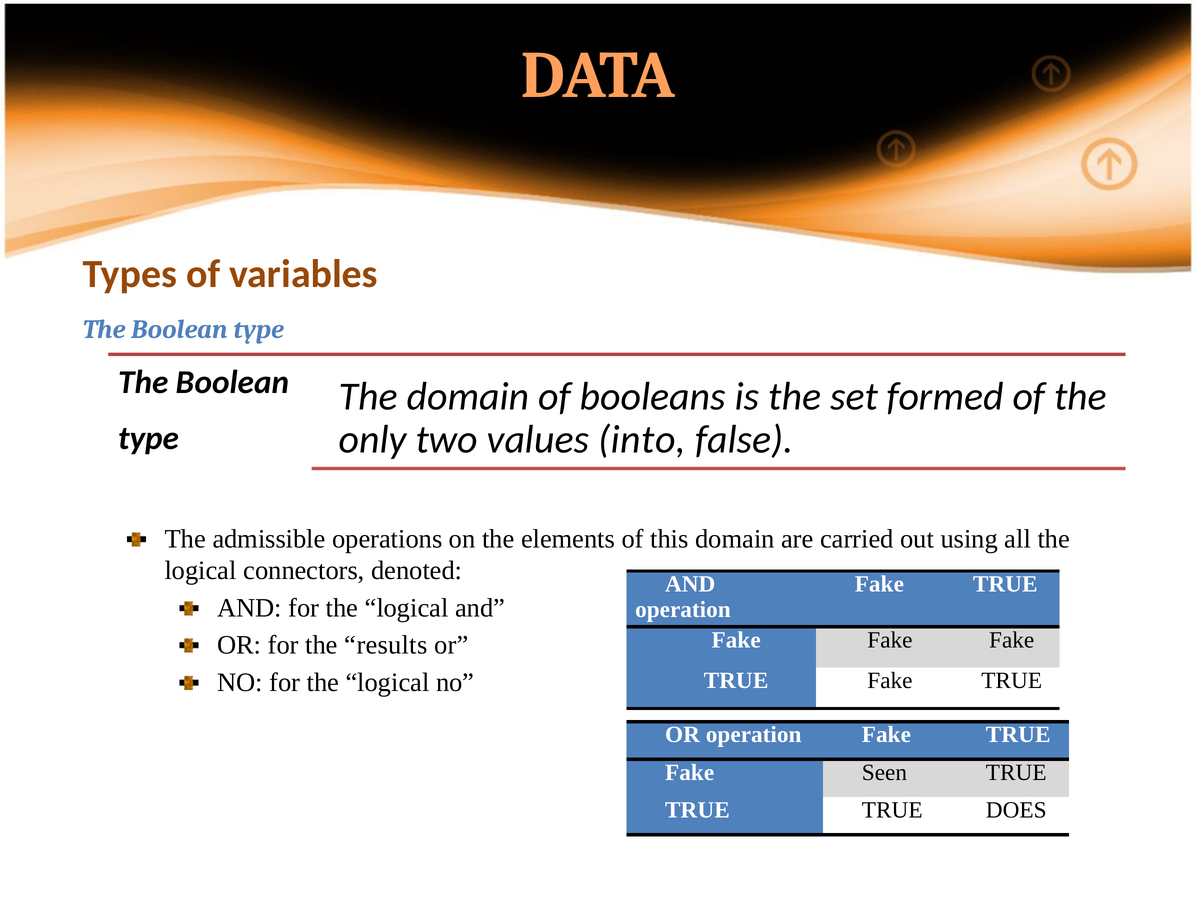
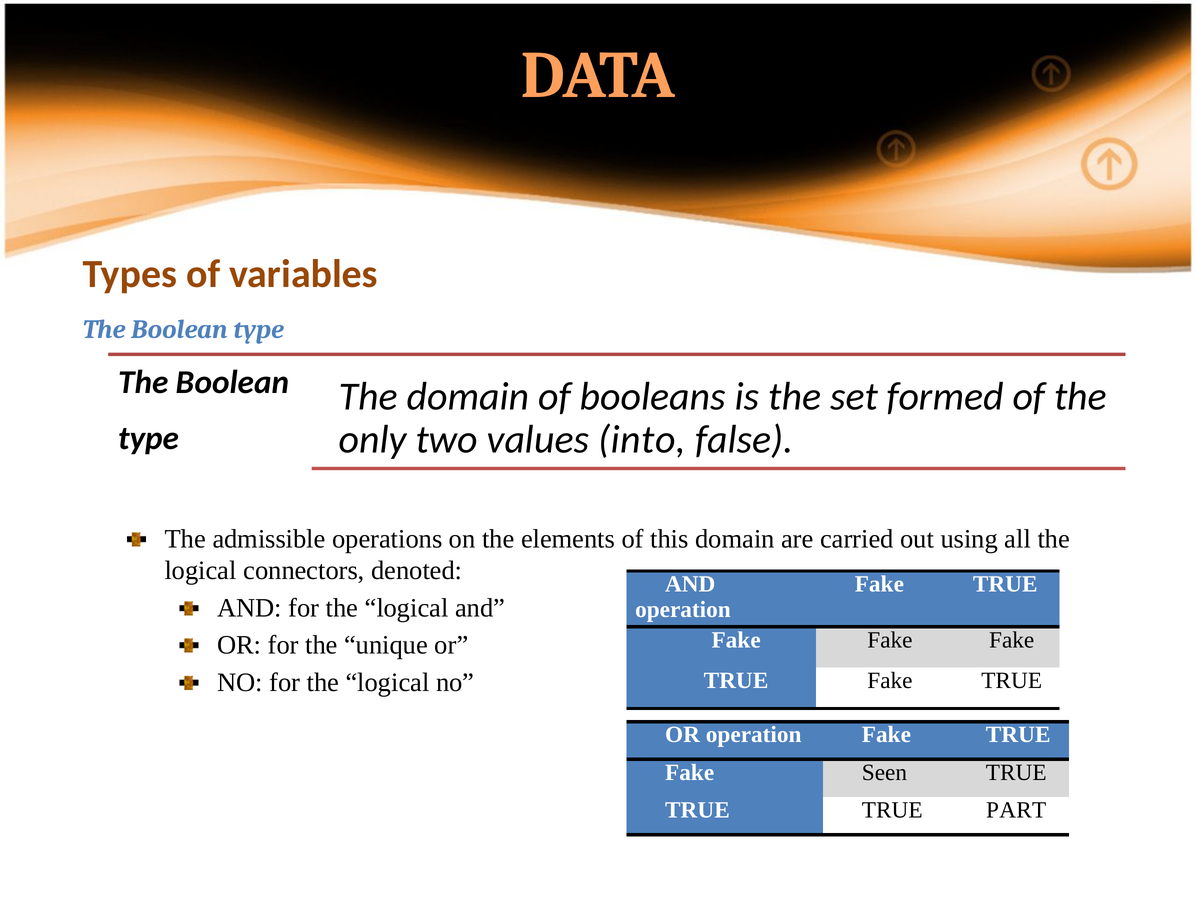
results: results -> unique
DOES: DOES -> PART
